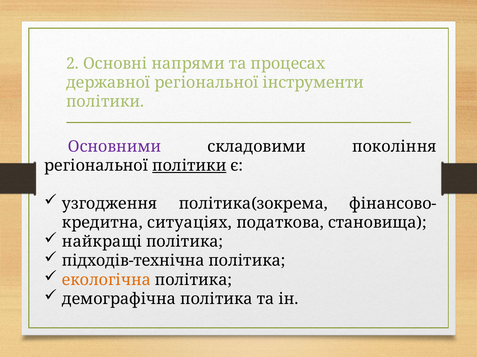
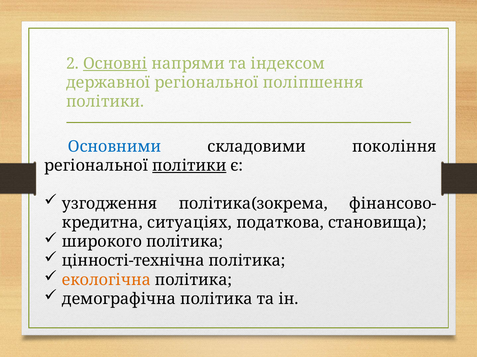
Основні underline: none -> present
процесах: процесах -> індексом
інструменти: інструменти -> поліпшення
Основними colour: purple -> blue
найкращі: найкращі -> широкого
підходів-технічна: підходів-технічна -> цінності-технічна
